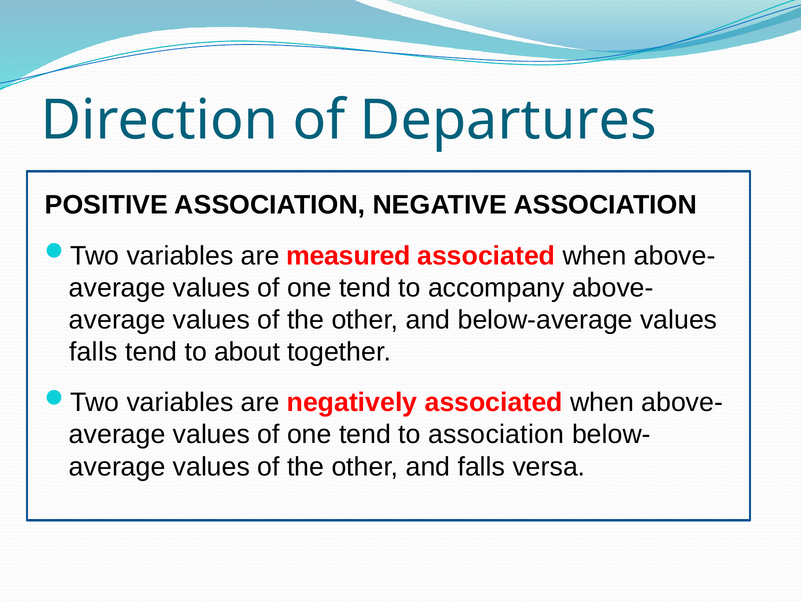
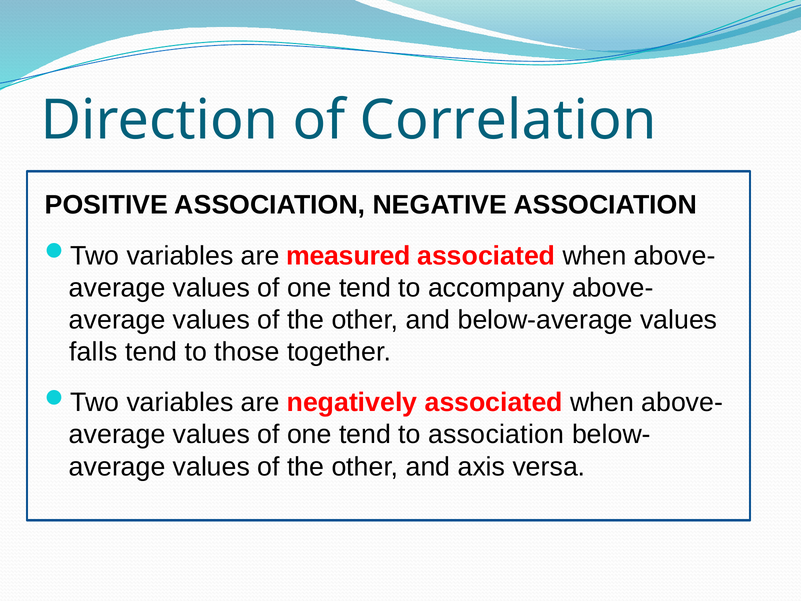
Departures: Departures -> Correlation
about: about -> those
and falls: falls -> axis
